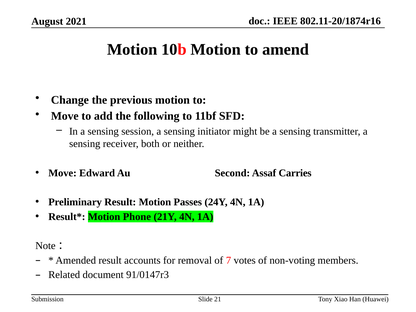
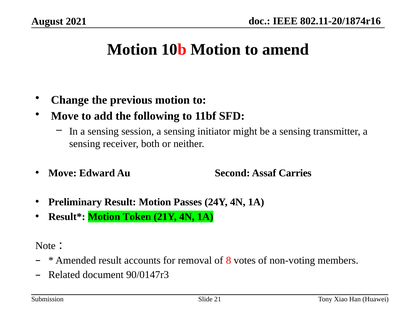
Phone: Phone -> Token
7: 7 -> 8
91/0147r3: 91/0147r3 -> 90/0147r3
